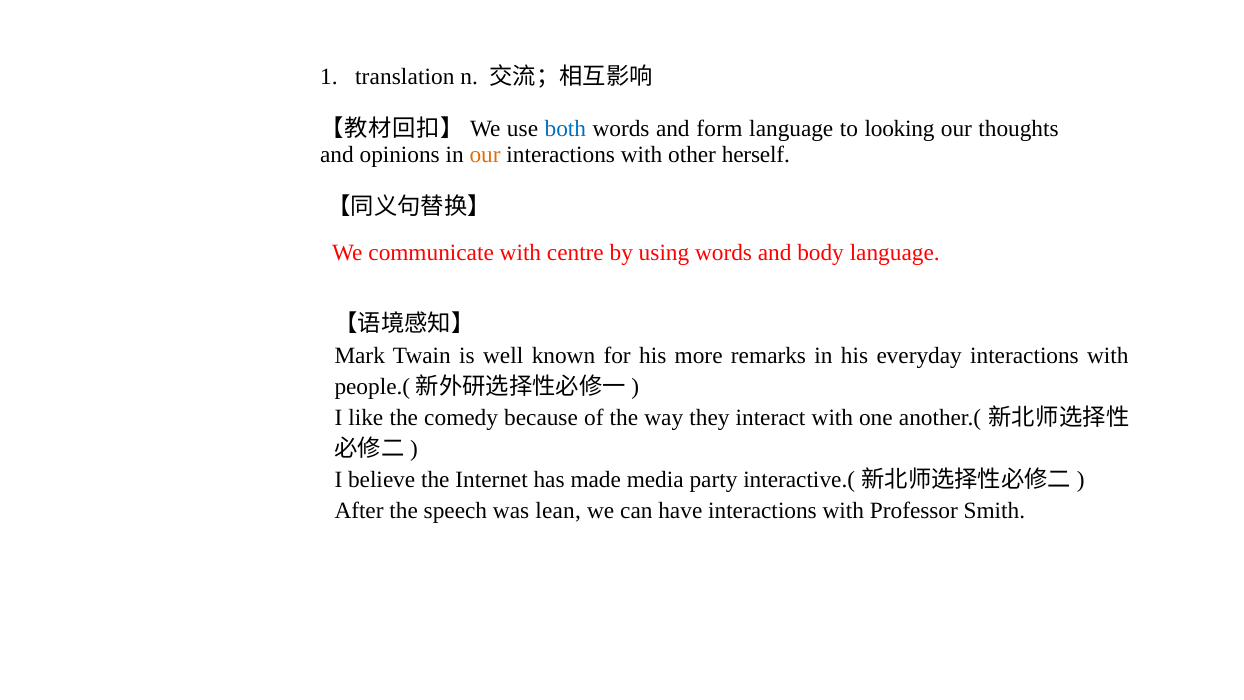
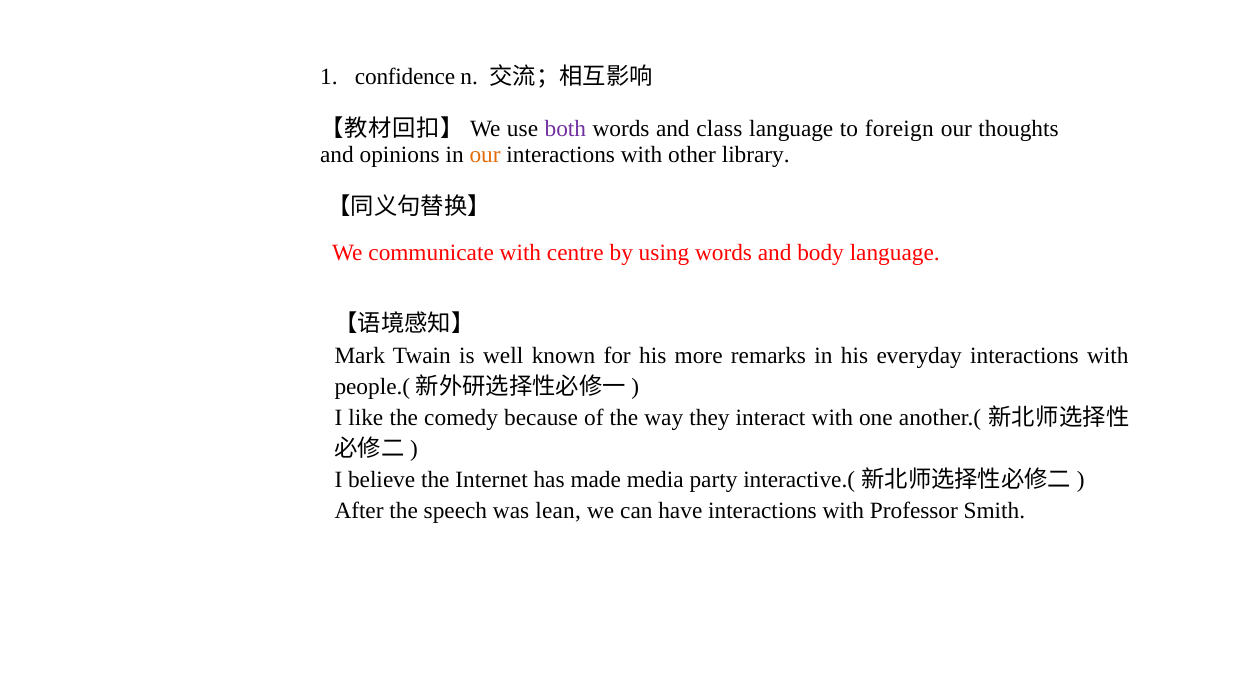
translation: translation -> confidence
both colour: blue -> purple
form: form -> class
looking: looking -> foreign
herself: herself -> library
